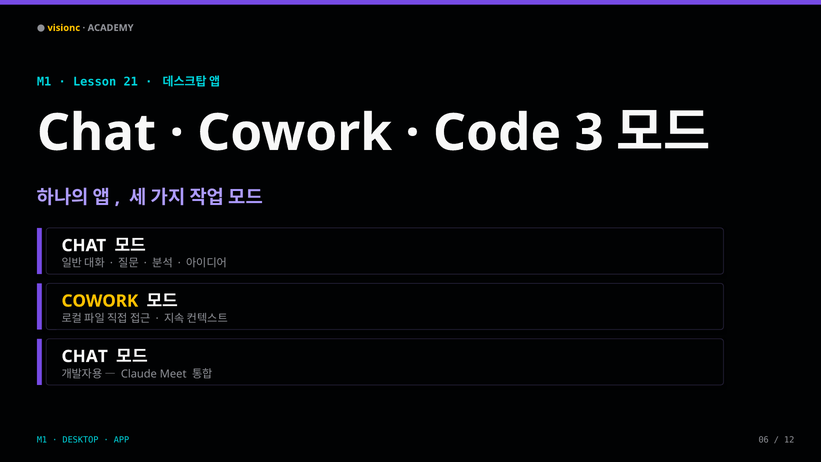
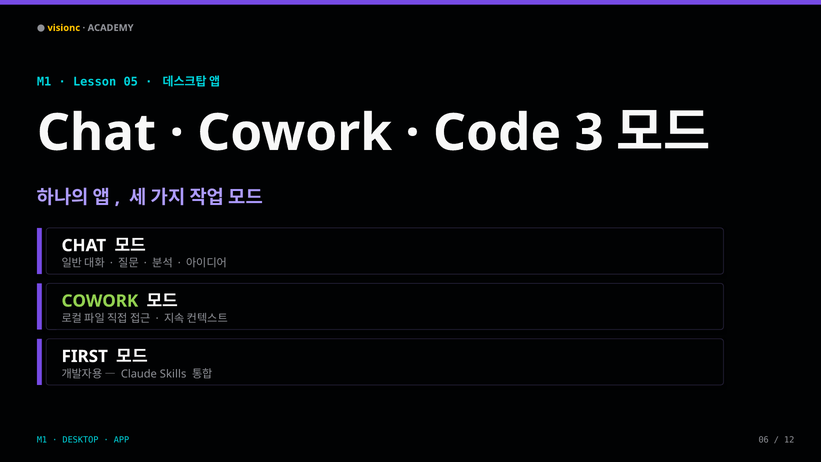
21: 21 -> 05
COWORK at (100, 301) colour: yellow -> light green
CHAT at (85, 356): CHAT -> FIRST
Meet: Meet -> Skills
